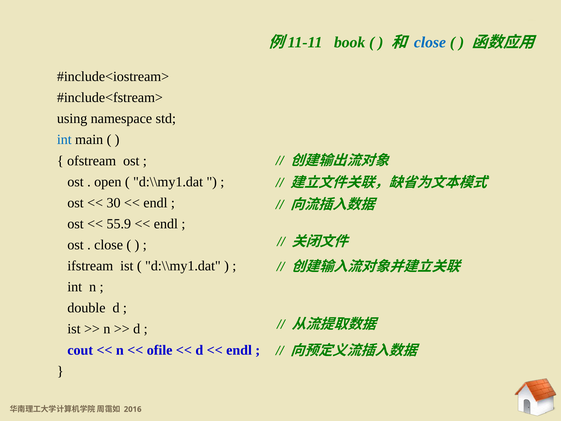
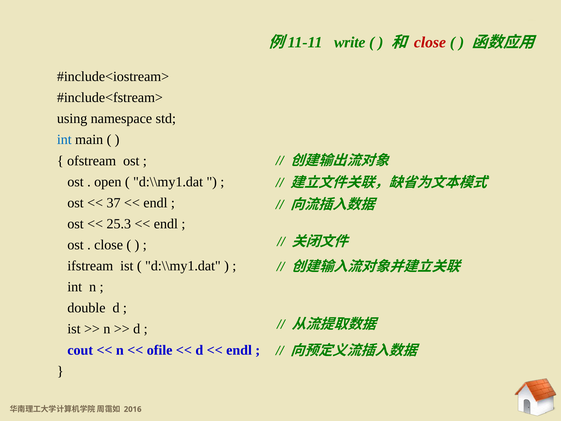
book: book -> write
close at (430, 42) colour: blue -> red
30: 30 -> 37
55.9: 55.9 -> 25.3
